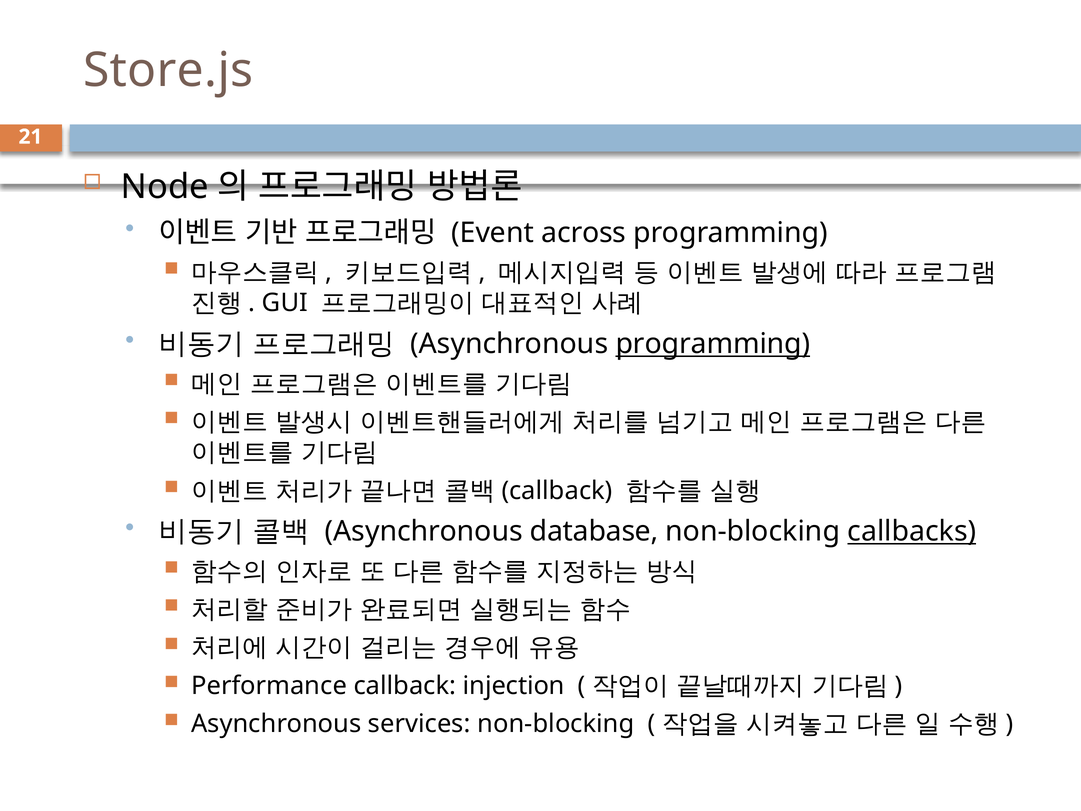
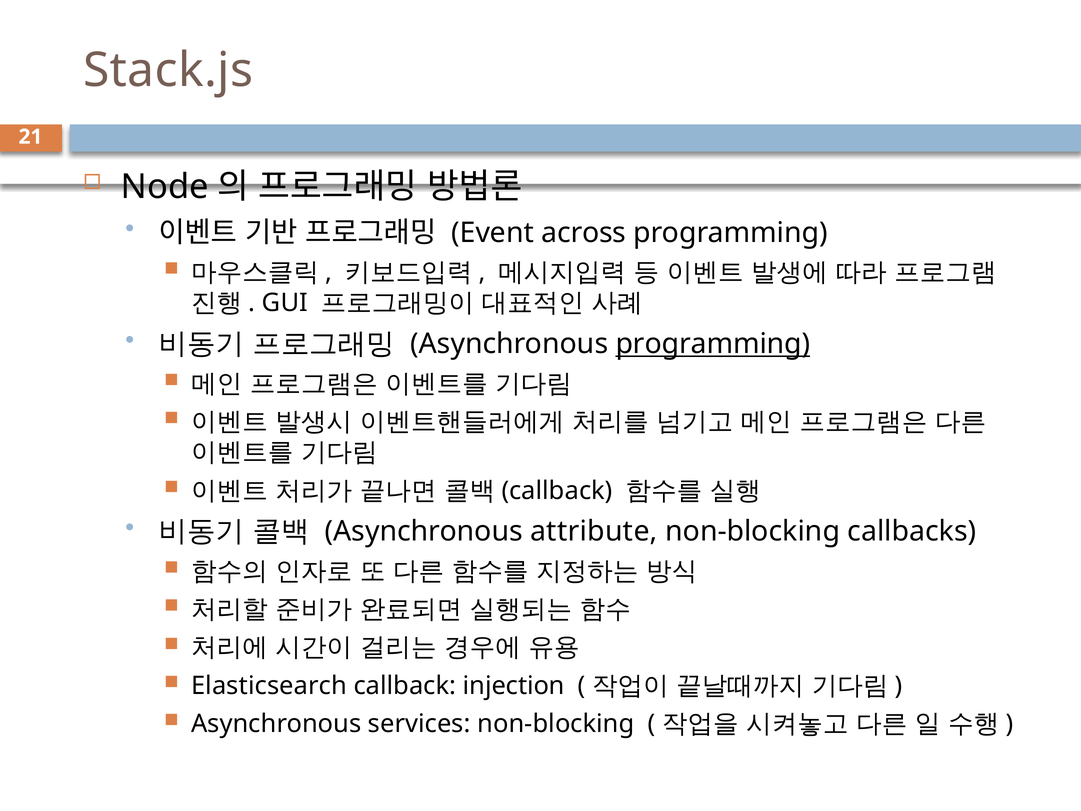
Store.js: Store.js -> Stack.js
database: database -> attribute
callbacks underline: present -> none
Performance: Performance -> Elasticsearch
